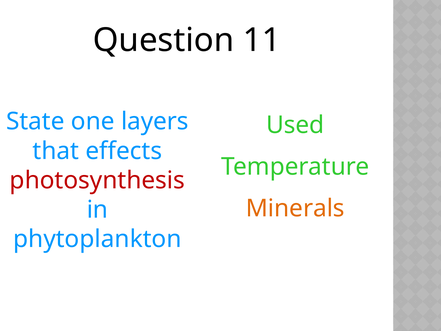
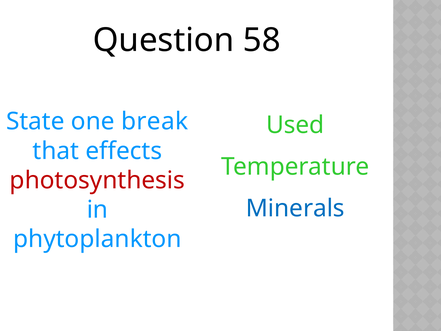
11: 11 -> 58
layers: layers -> break
Minerals colour: orange -> blue
